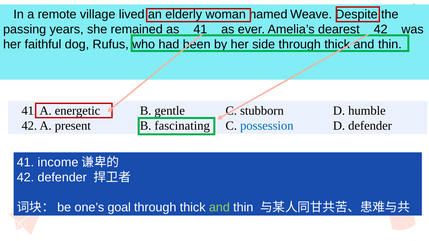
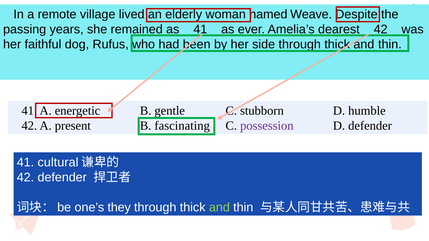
possession colour: blue -> purple
income: income -> cultural
goal: goal -> they
